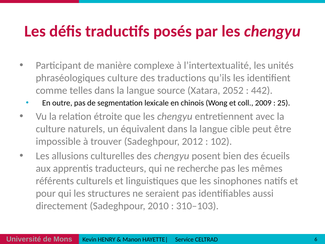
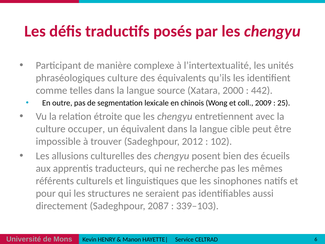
traductions: traductions -> équivalents
2052: 2052 -> 2000
naturels: naturels -> occuper
2010: 2010 -> 2087
310–103: 310–103 -> 339–103
